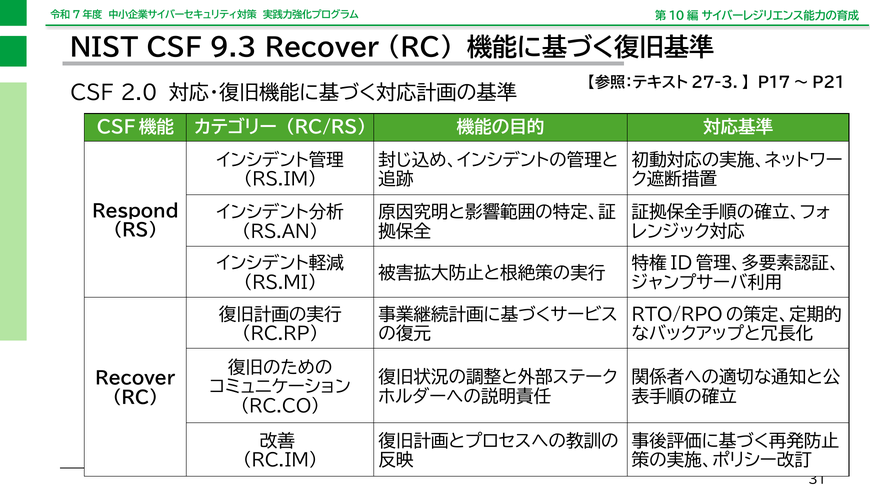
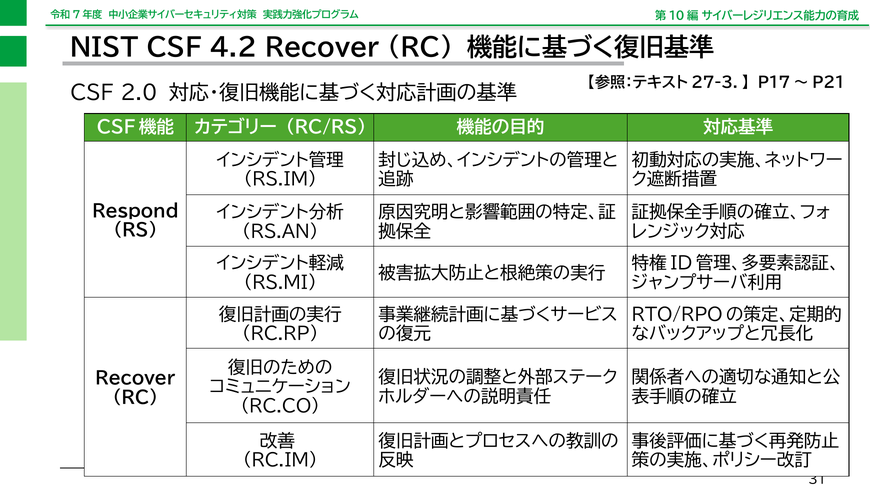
9.3: 9.3 -> 4.2
